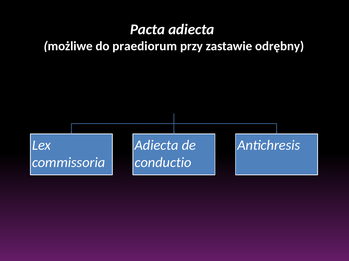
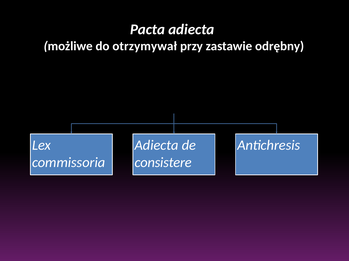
praediorum: praediorum -> otrzymywał
conductio: conductio -> consistere
